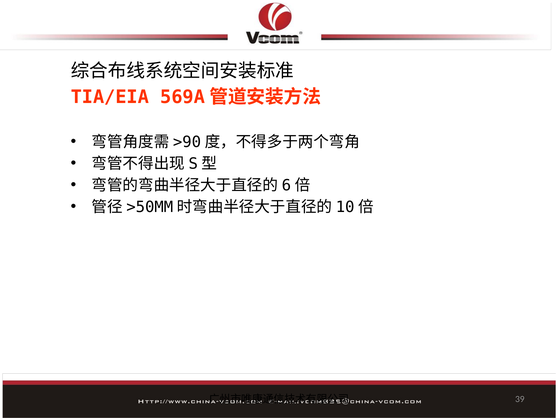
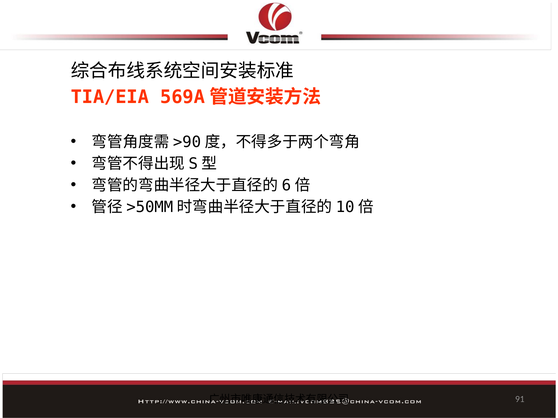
39: 39 -> 91
